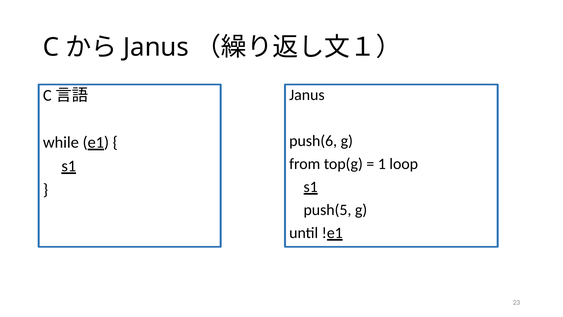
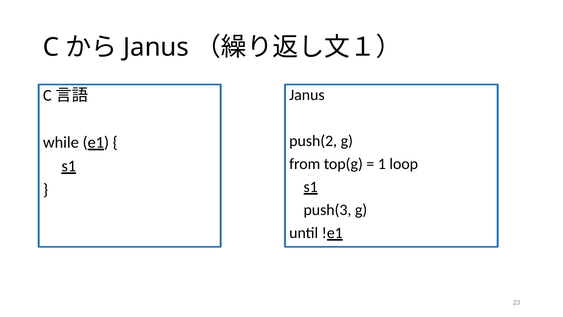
push(6: push(6 -> push(2
push(5: push(5 -> push(3
